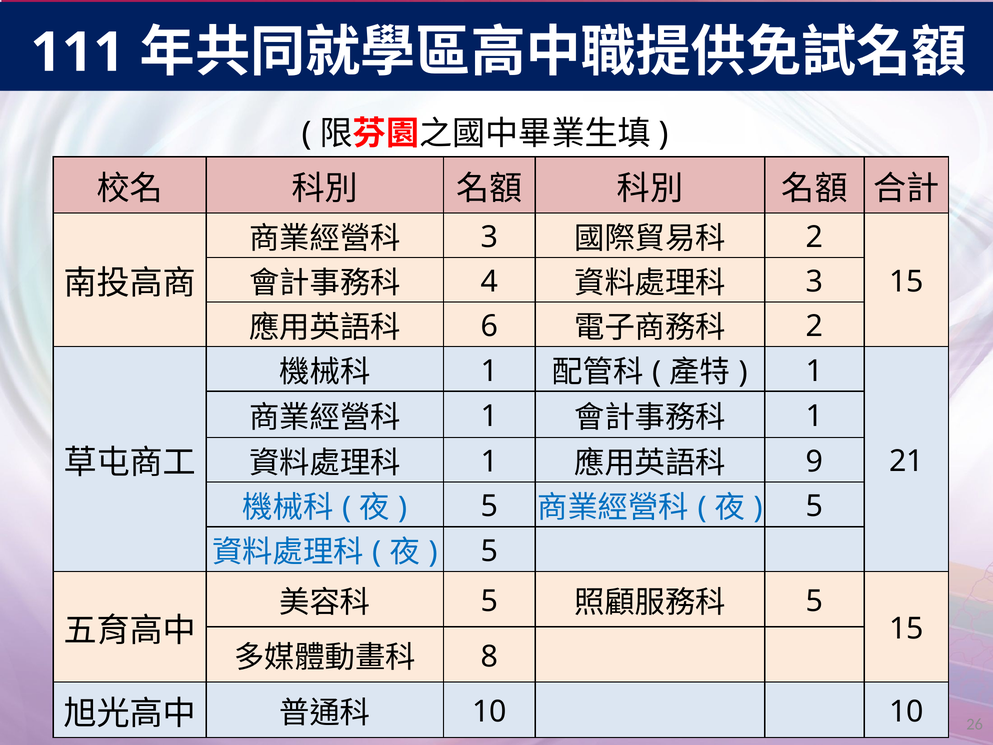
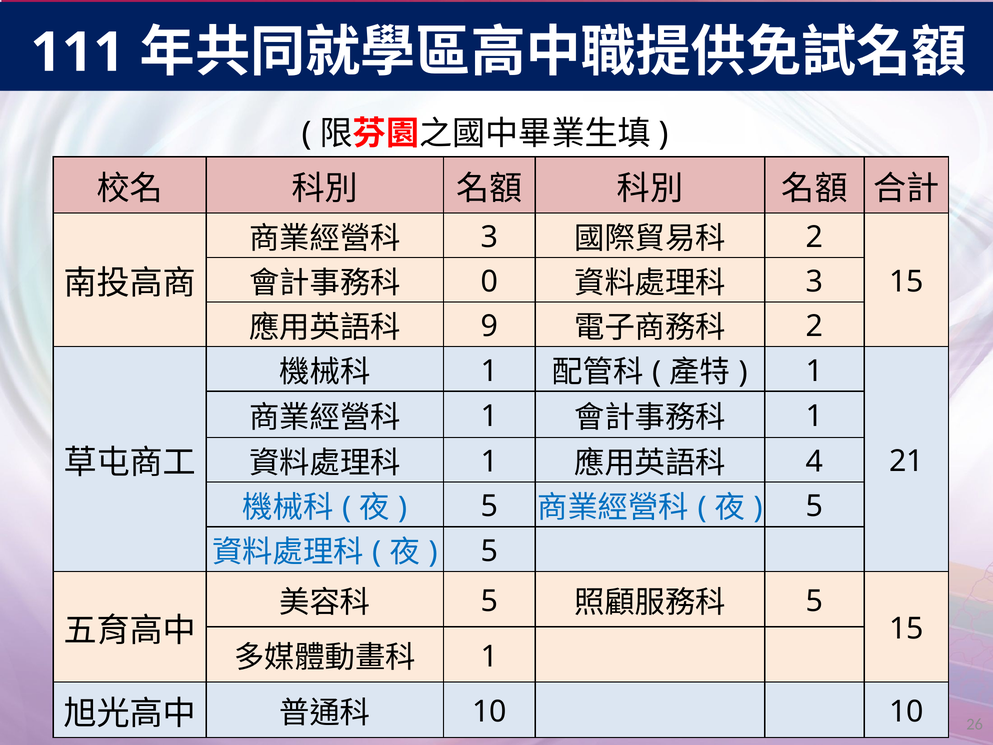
4: 4 -> 0
6: 6 -> 9
9: 9 -> 4
8 at (489, 656): 8 -> 1
